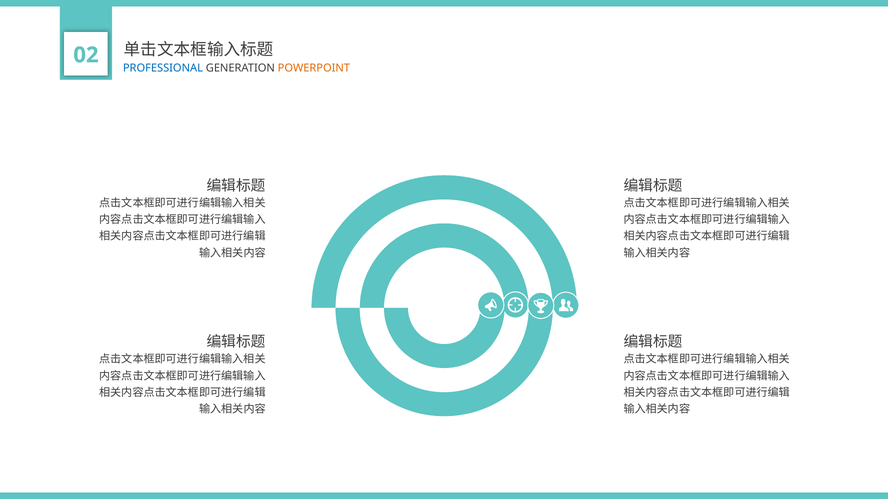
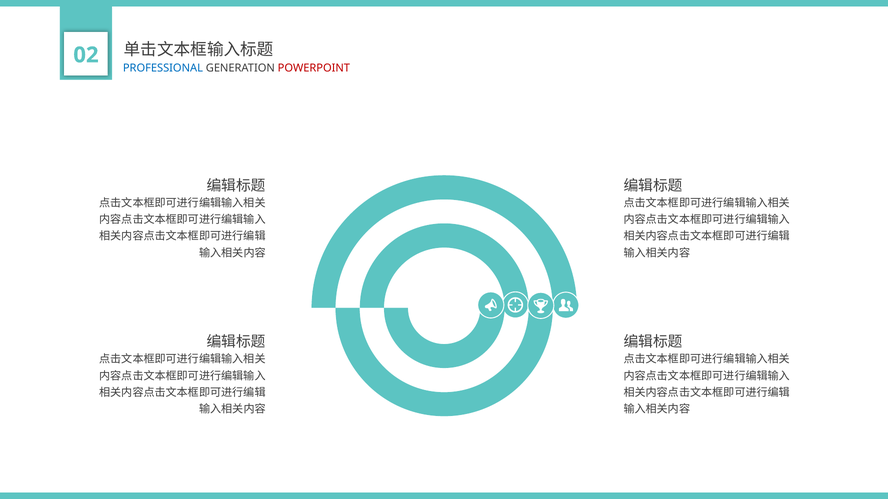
POWERPOINT colour: orange -> red
